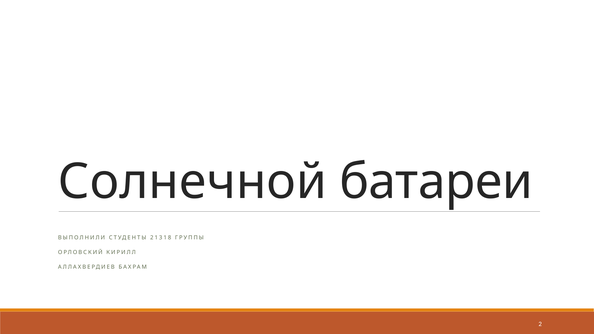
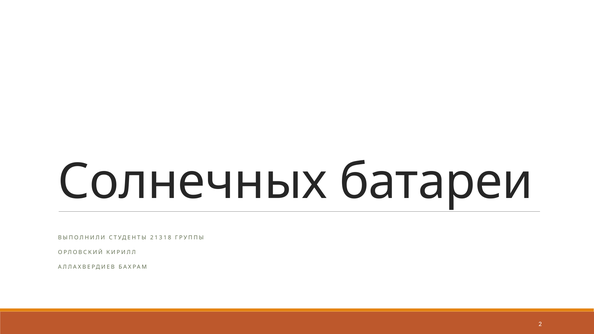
Солнечной: Солнечной -> Солнечных
